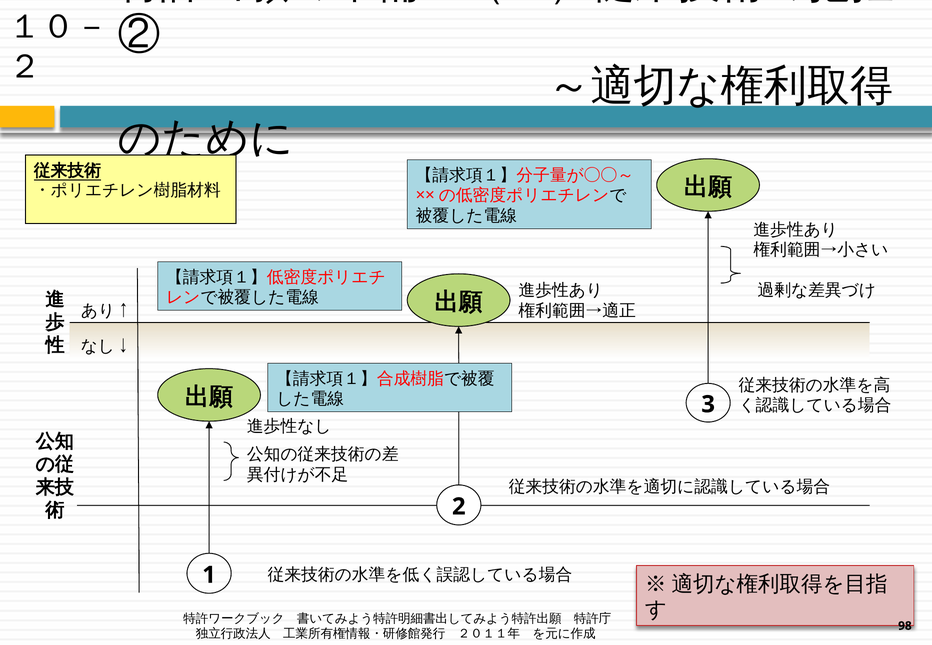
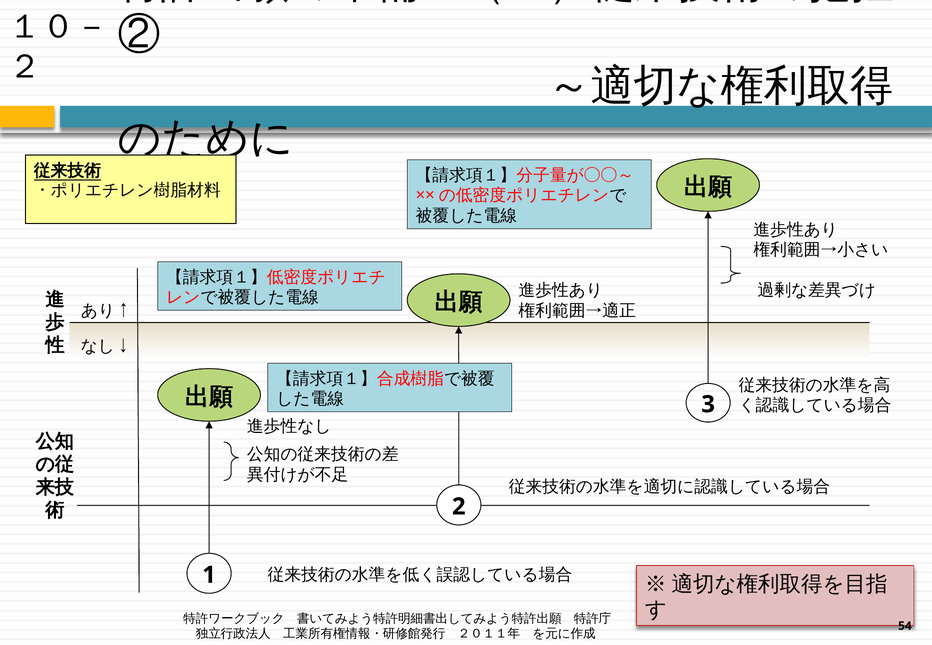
98: 98 -> 54
